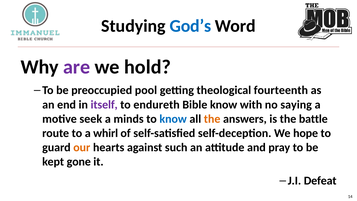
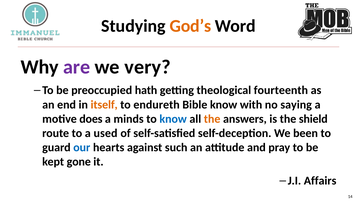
God’s colour: blue -> orange
hold: hold -> very
pool: pool -> hath
itself colour: purple -> orange
seek: seek -> does
battle: battle -> shield
whirl: whirl -> used
hope: hope -> been
our colour: orange -> blue
Defeat: Defeat -> Affairs
